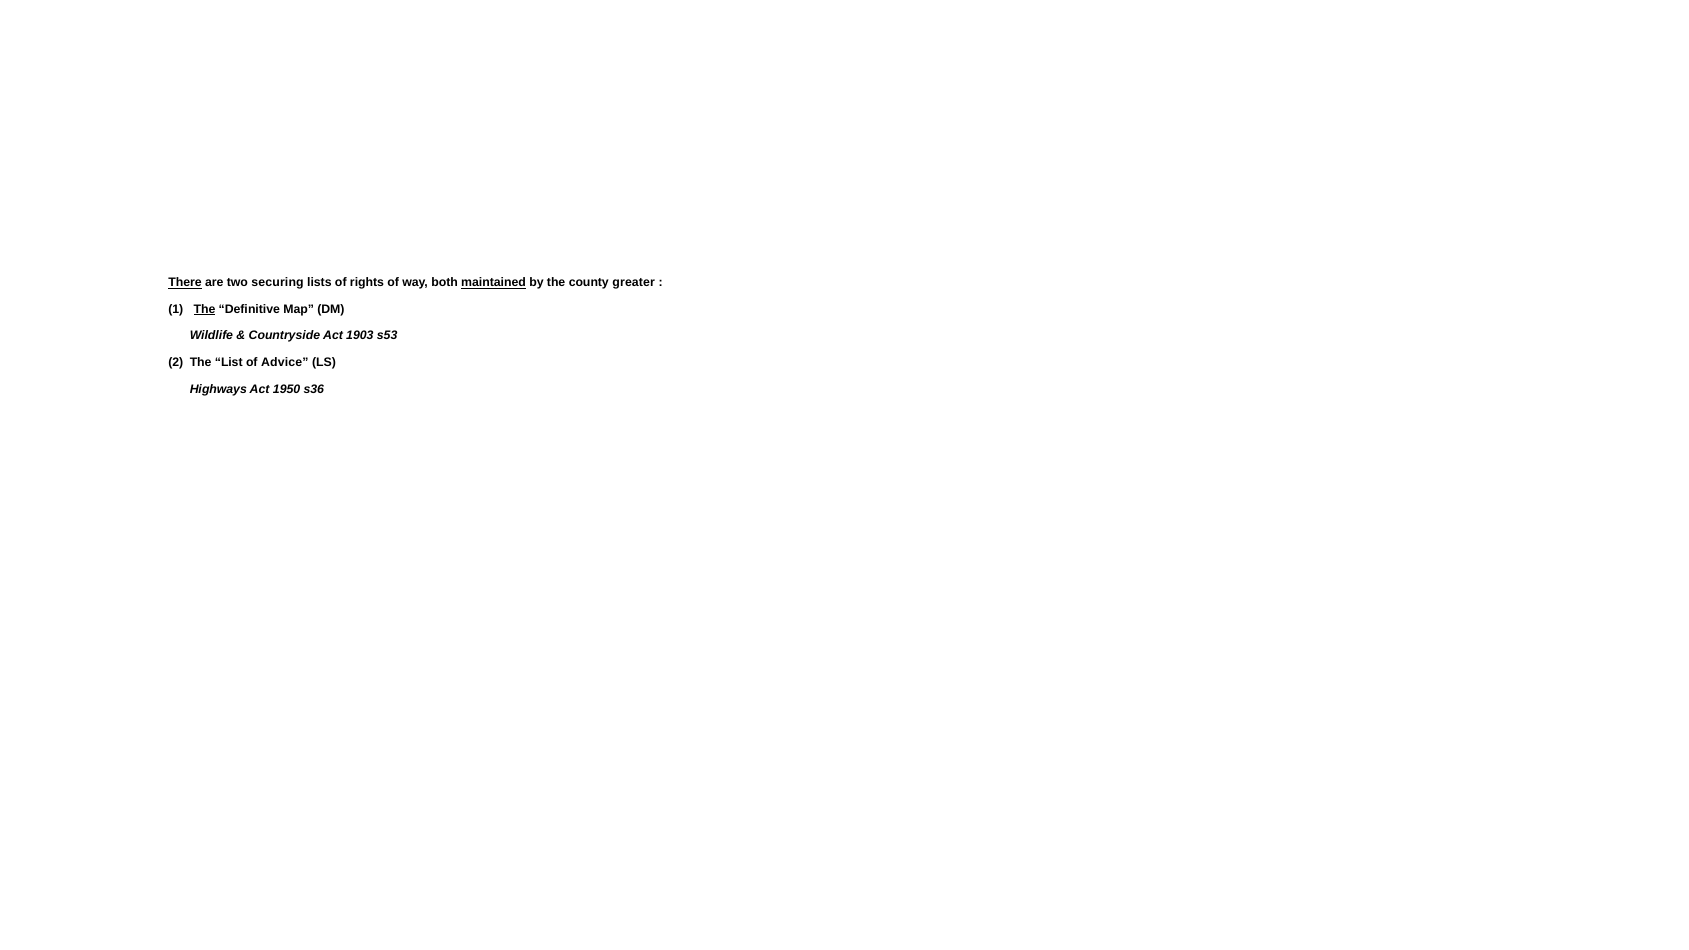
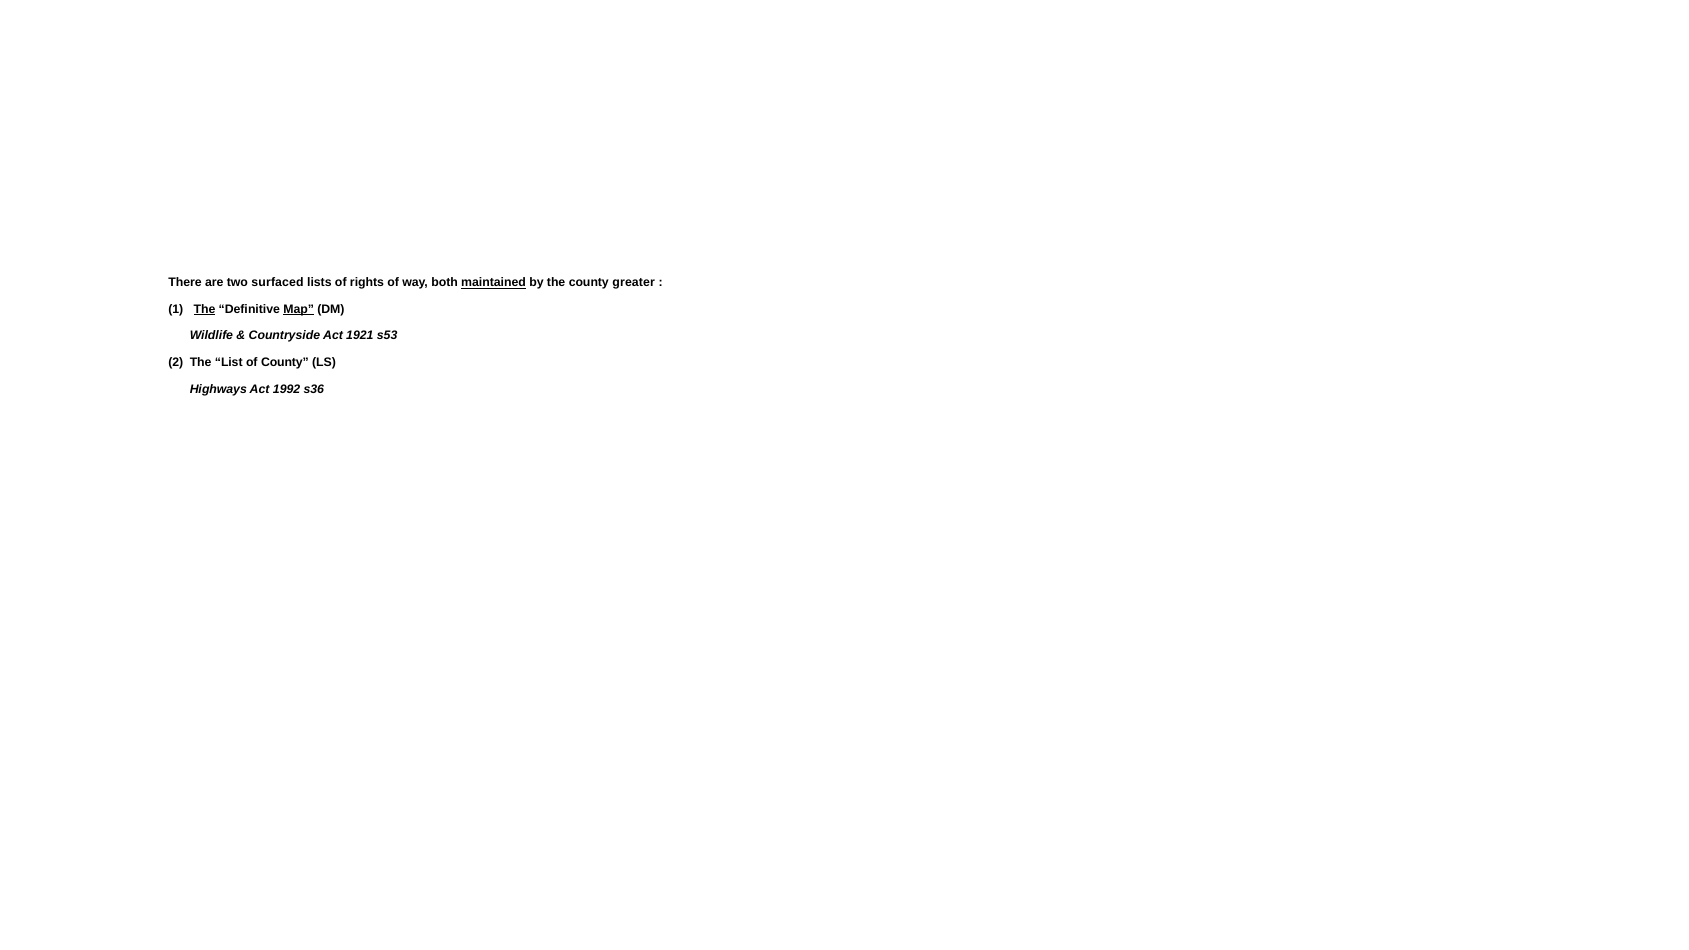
There underline: present -> none
securing: securing -> surfaced
Map underline: none -> present
1903: 1903 -> 1921
of Advice: Advice -> County
1950: 1950 -> 1992
